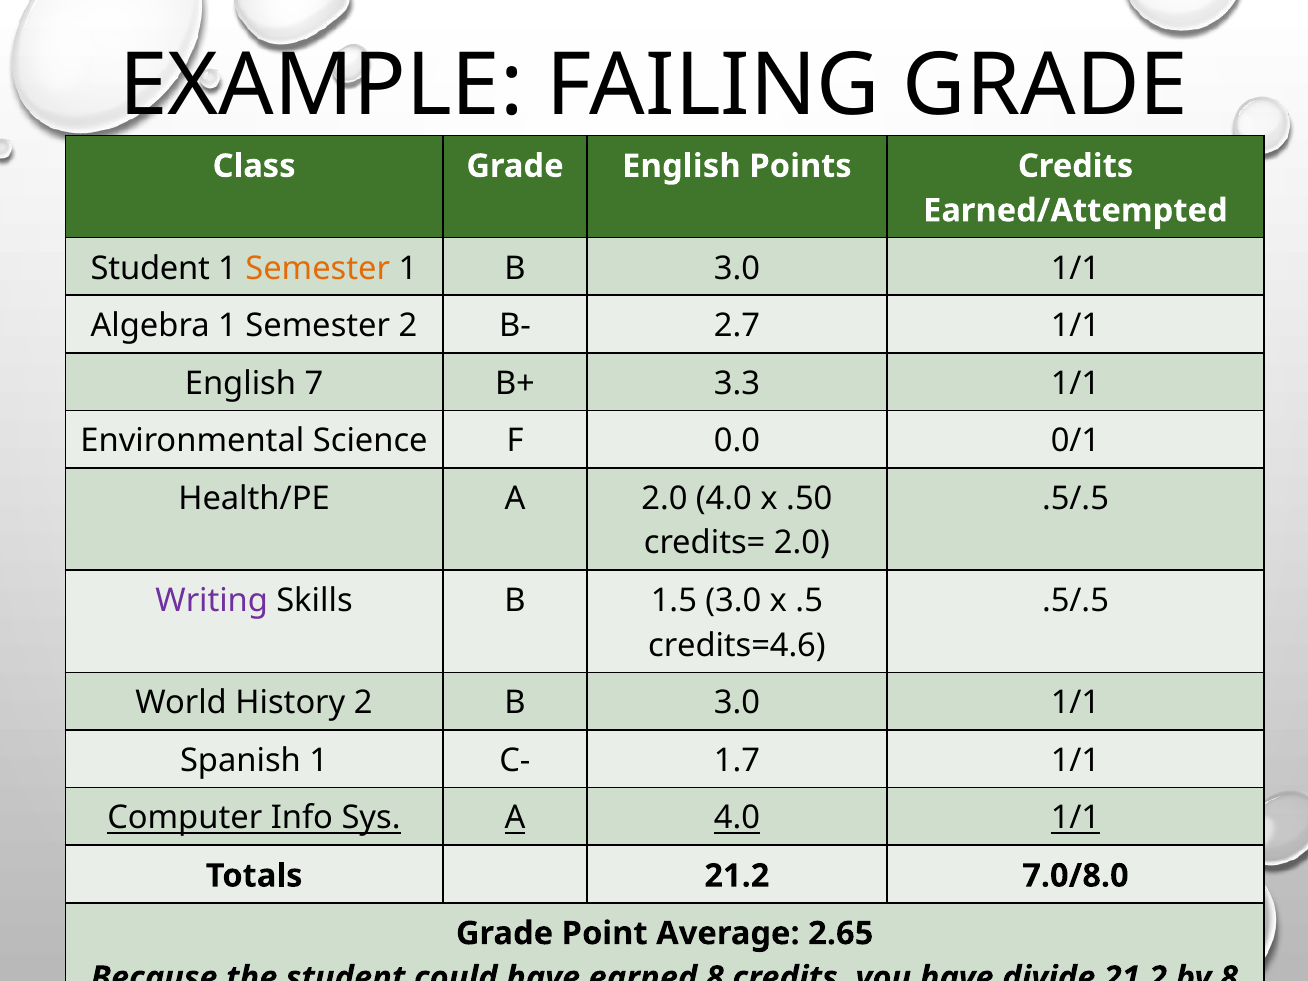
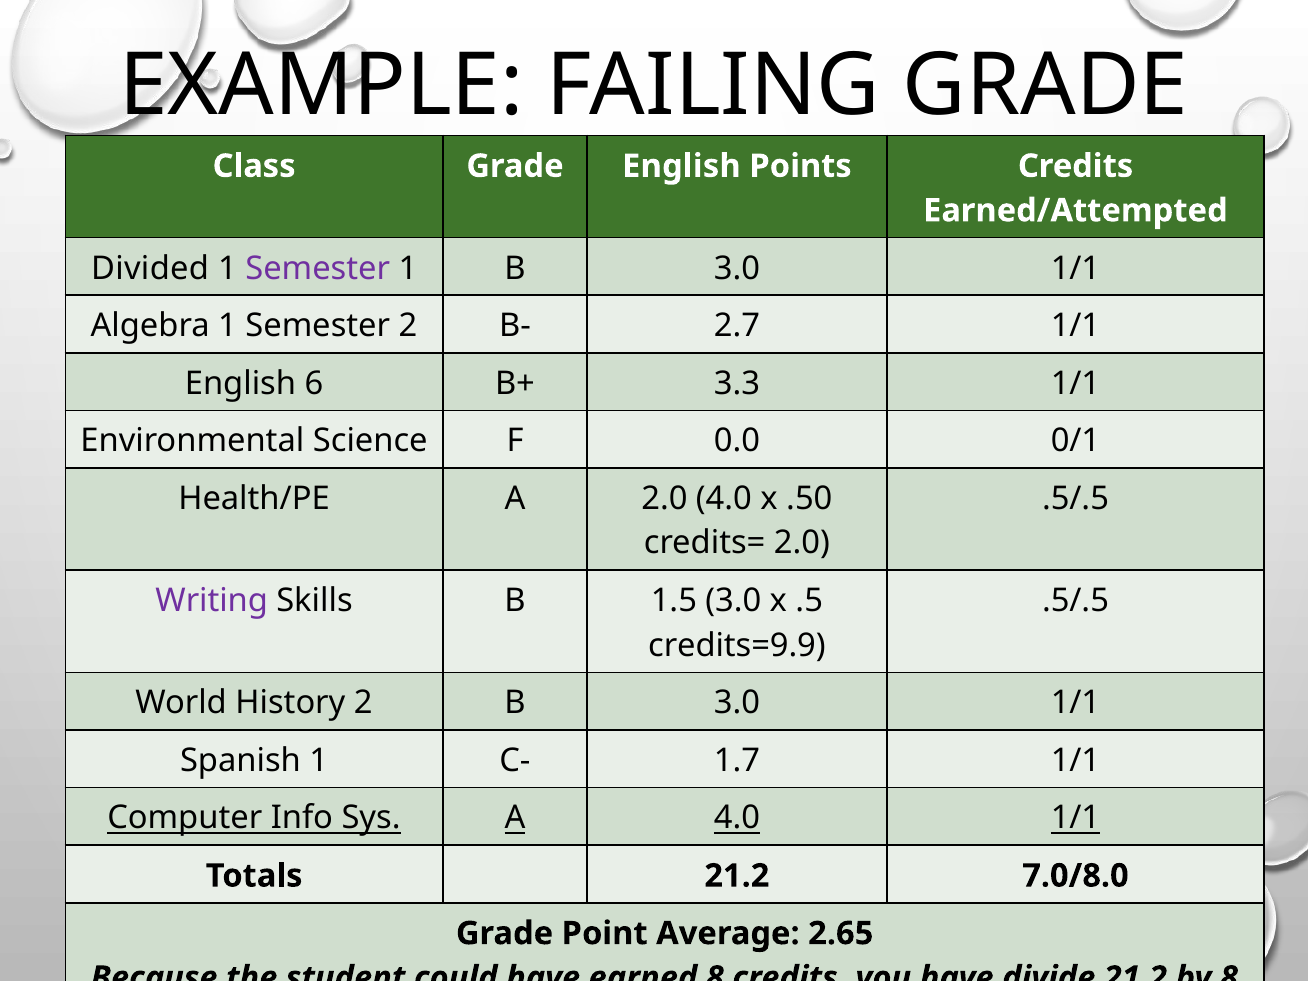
Student at (150, 268): Student -> Divided
Semester at (318, 268) colour: orange -> purple
7: 7 -> 6
credits=4.6: credits=4.6 -> credits=9.9
